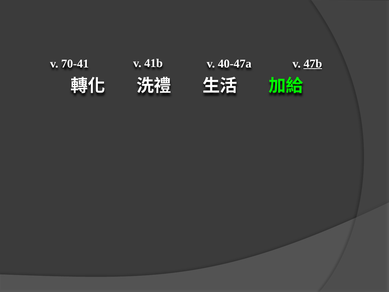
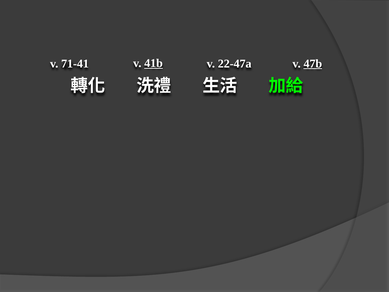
70-41: 70-41 -> 71-41
41b underline: none -> present
40-47a: 40-47a -> 22-47a
